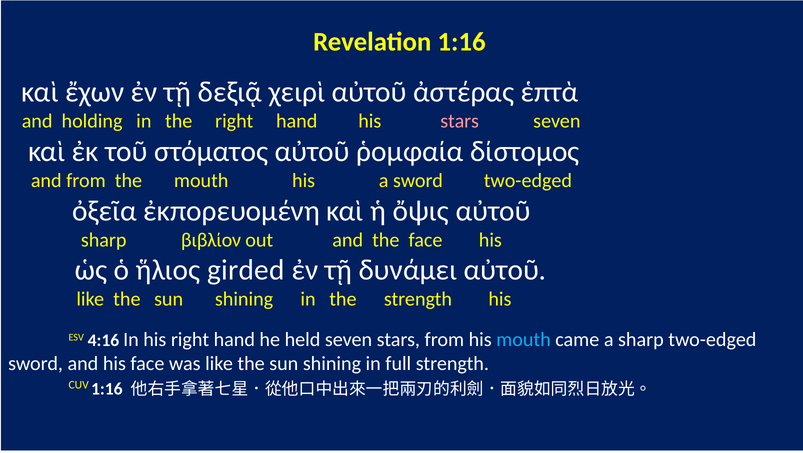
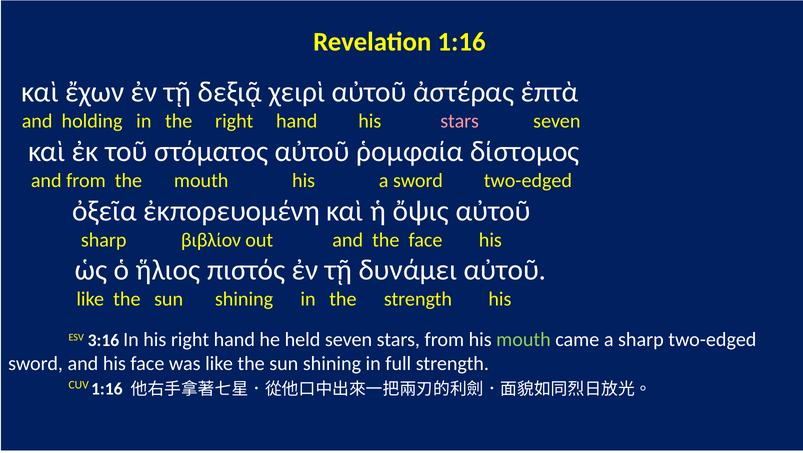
girded: girded -> πιστός
4:16: 4:16 -> 3:16
mouth at (523, 339) colour: light blue -> light green
